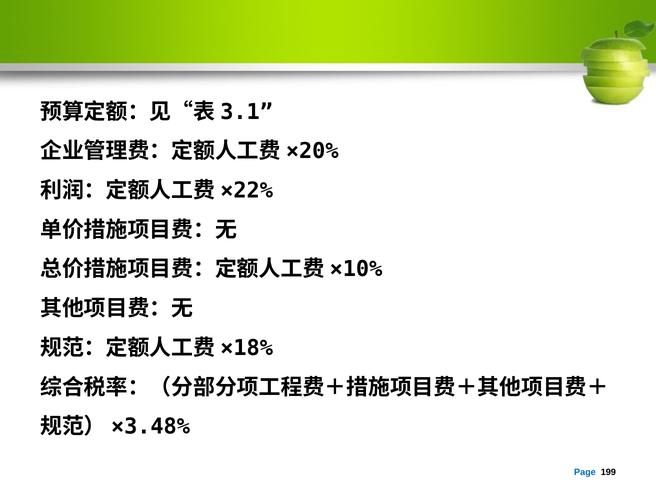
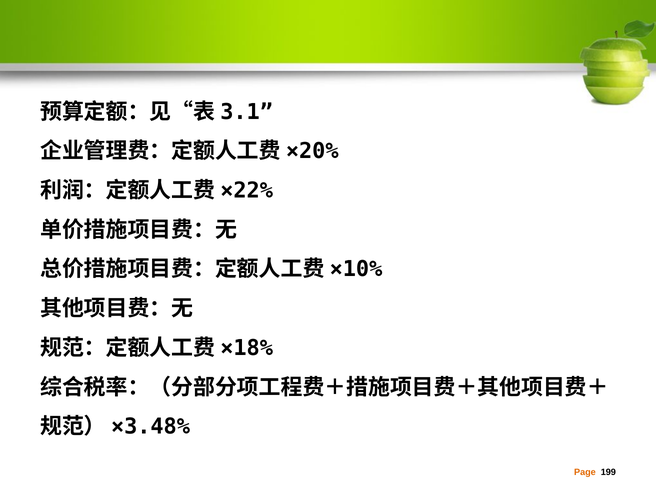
Page colour: blue -> orange
